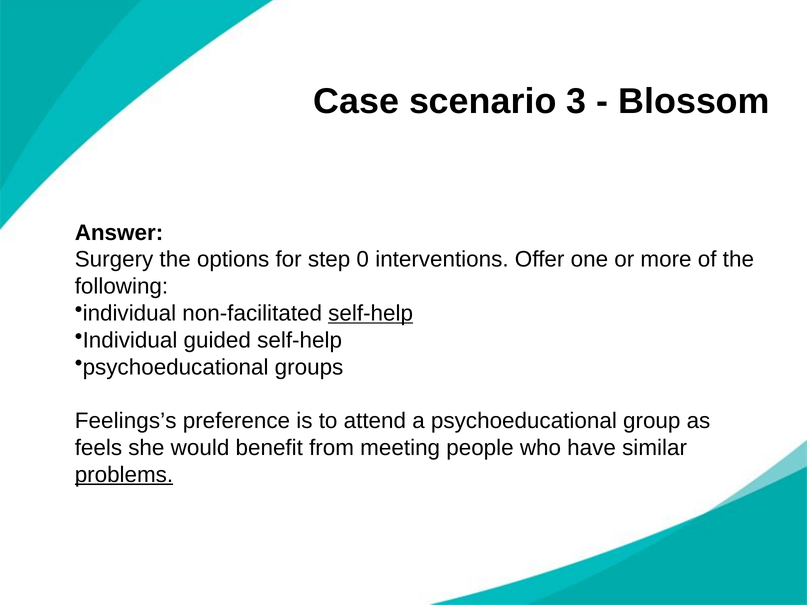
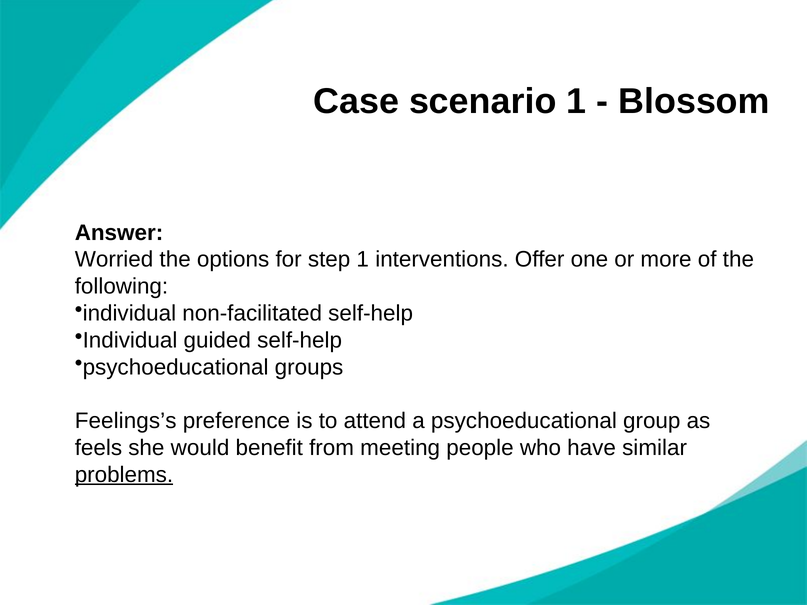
scenario 3: 3 -> 1
Surgery: Surgery -> Worried
step 0: 0 -> 1
self-help at (371, 313) underline: present -> none
